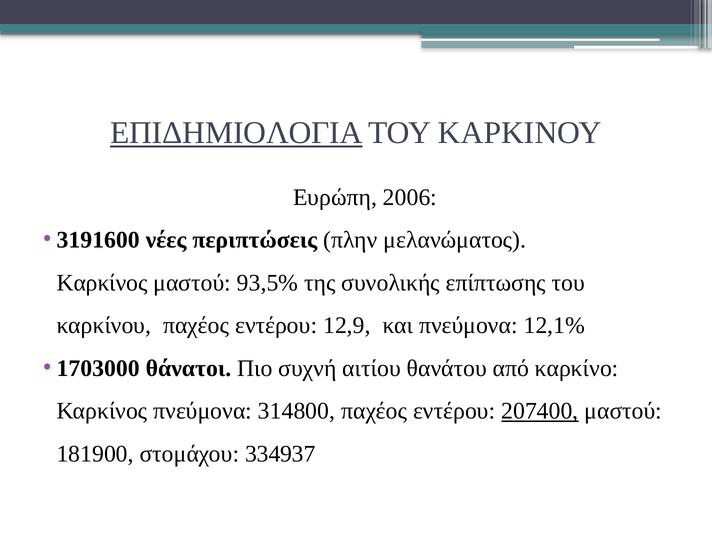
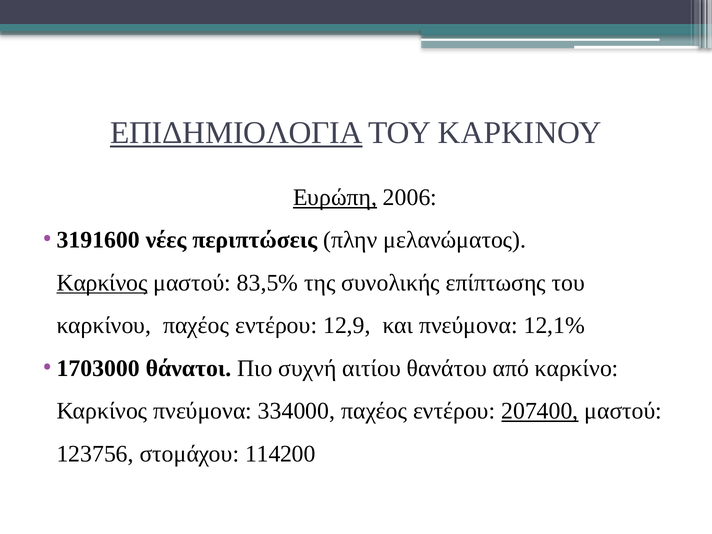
Ευρώπη underline: none -> present
Καρκίνος at (102, 283) underline: none -> present
93,5%: 93,5% -> 83,5%
314800: 314800 -> 334000
181900: 181900 -> 123756
334937: 334937 -> 114200
